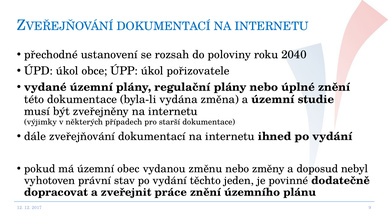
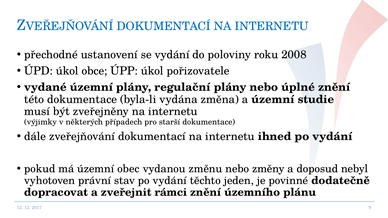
se rozsah: rozsah -> vydání
2040: 2040 -> 2008
práce: práce -> rámci
